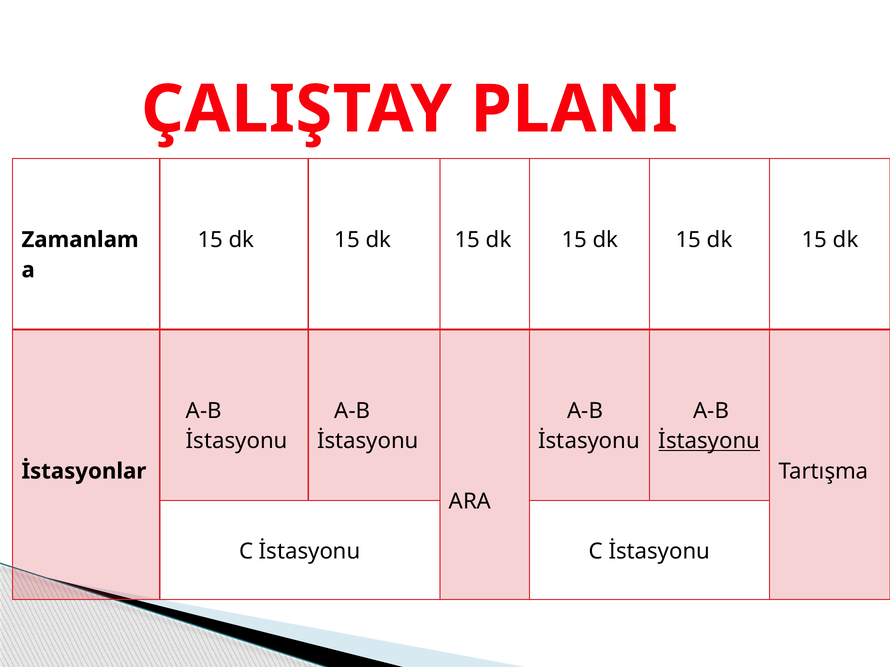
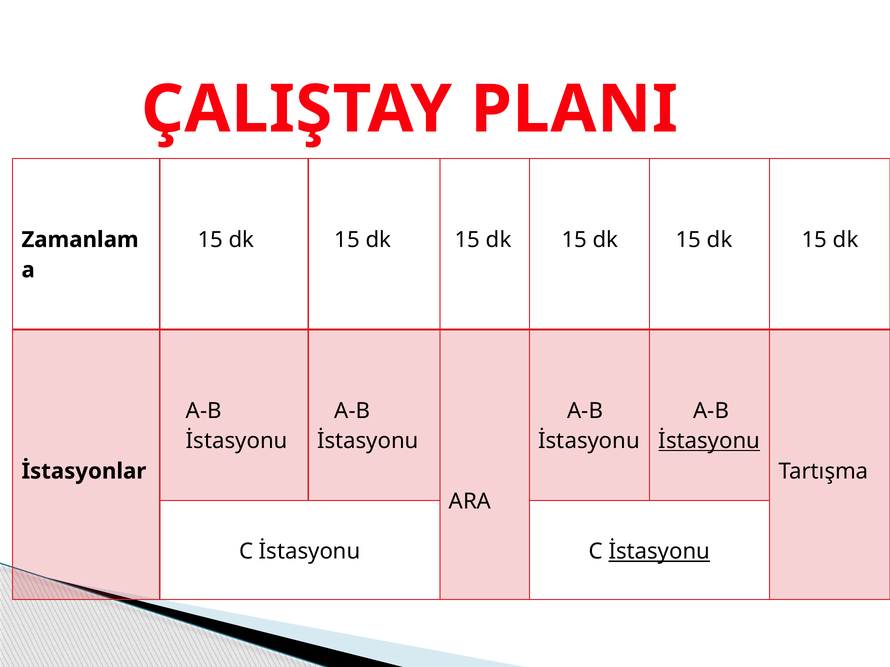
İstasyonu at (659, 552) underline: none -> present
